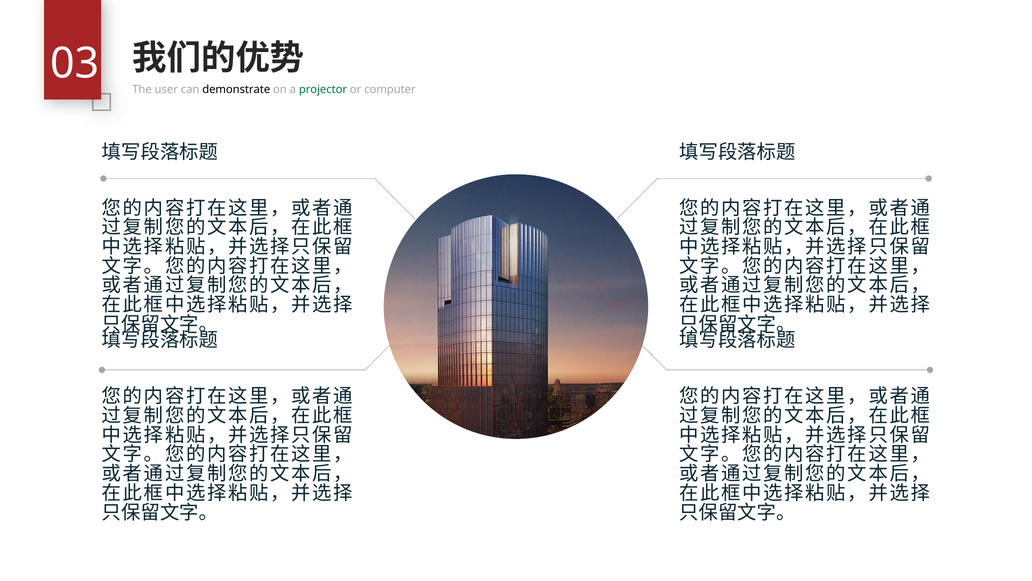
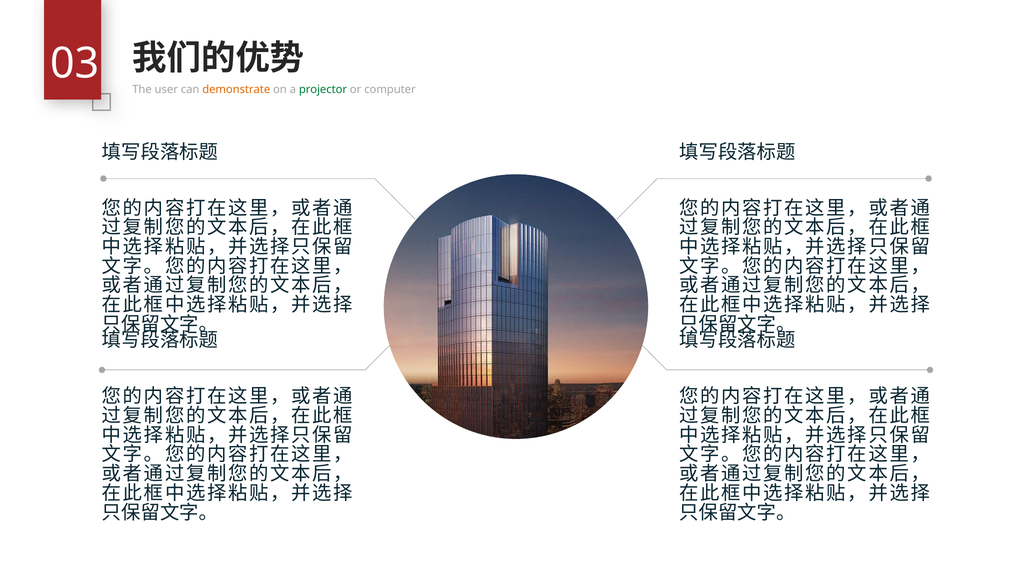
demonstrate colour: black -> orange
